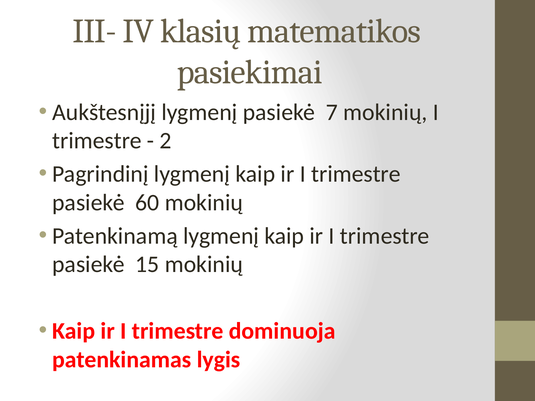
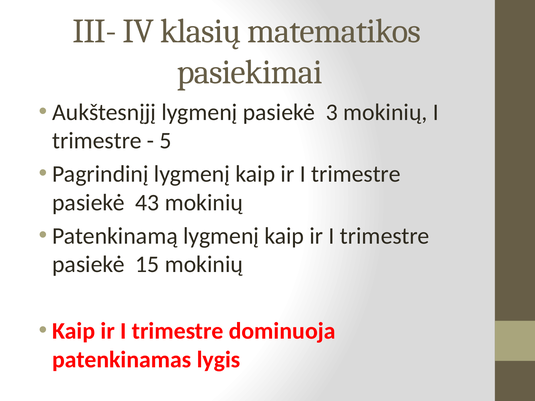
7: 7 -> 3
2: 2 -> 5
60: 60 -> 43
